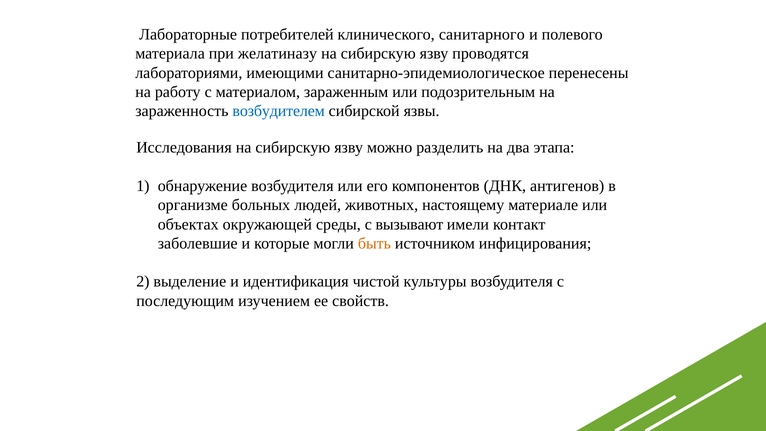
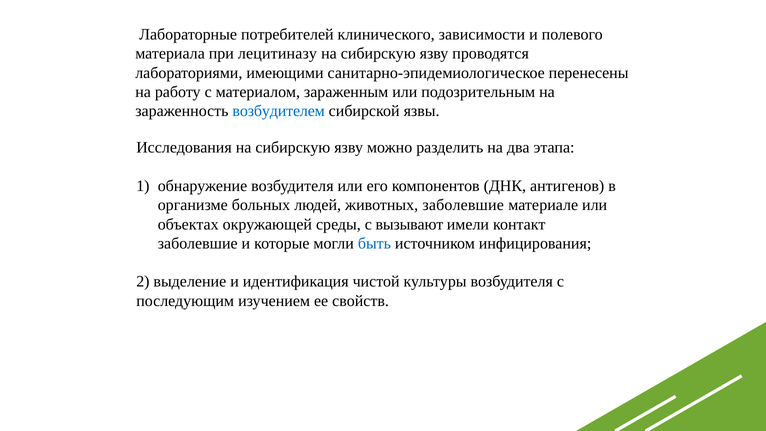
санитарного: санитарного -> зависимости
желатиназу: желатиназу -> лецитиназу
животных настоящему: настоящему -> заболевшие
быть colour: orange -> blue
